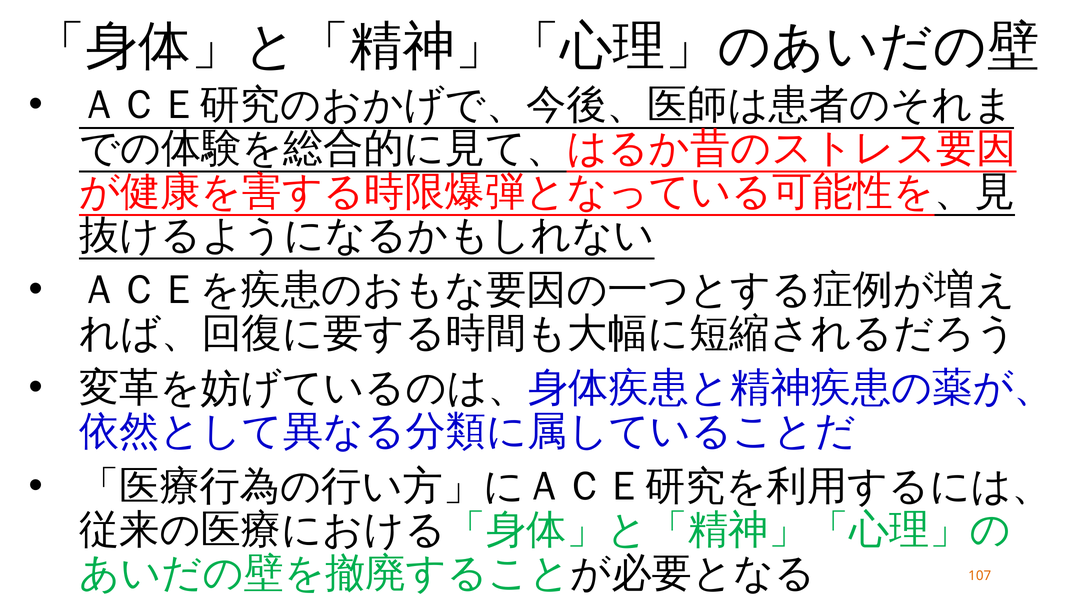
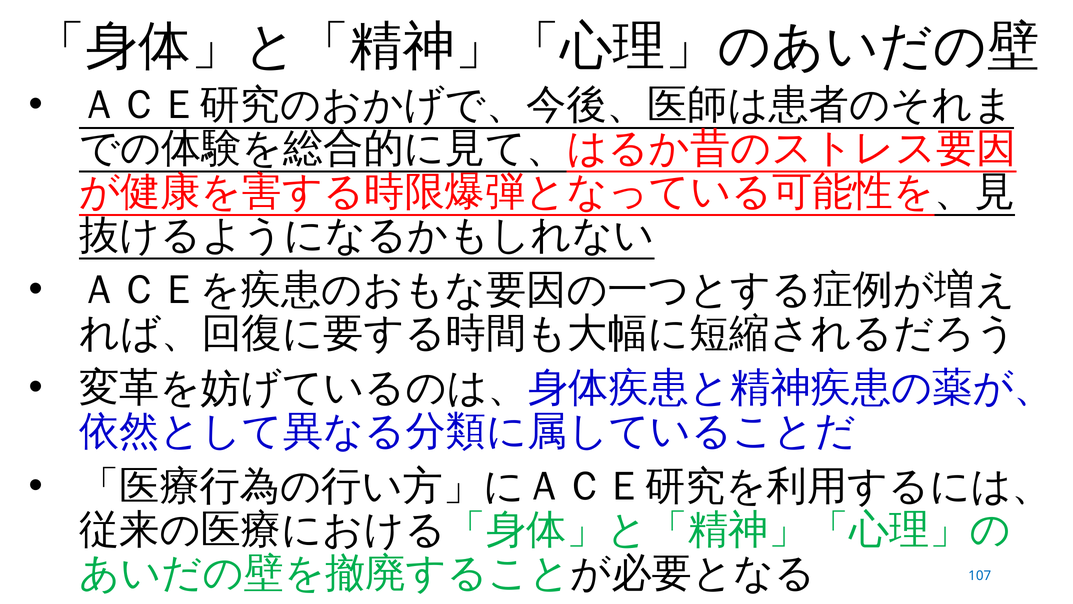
107 colour: orange -> blue
